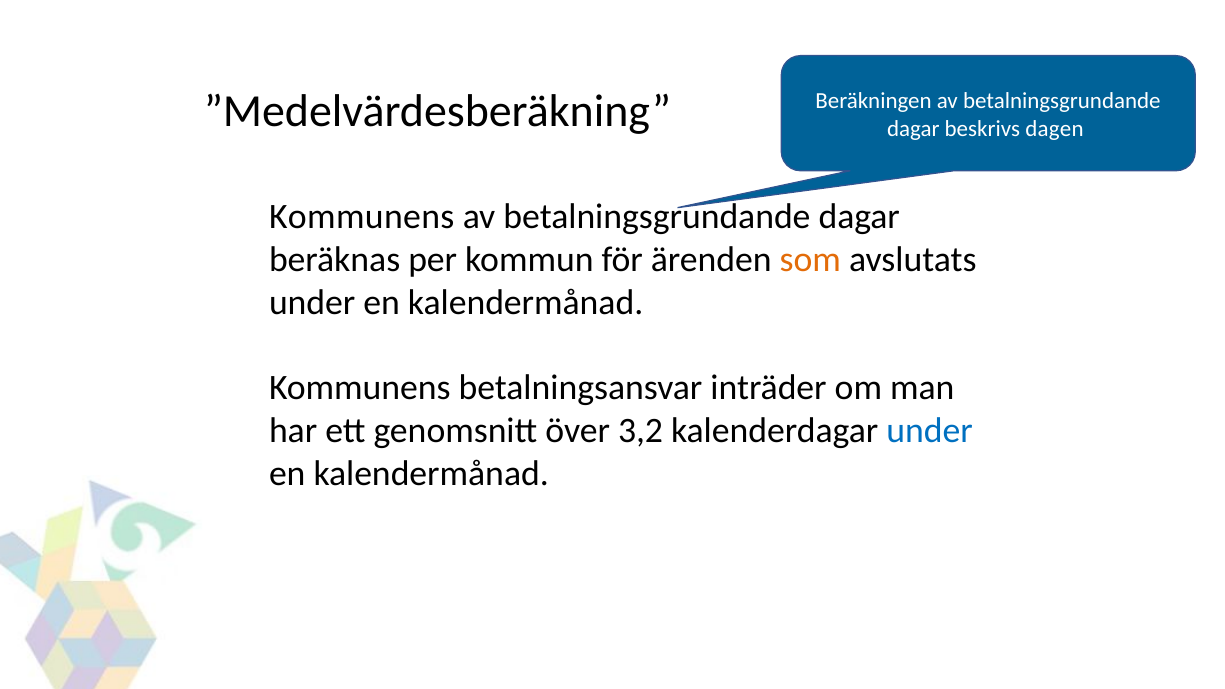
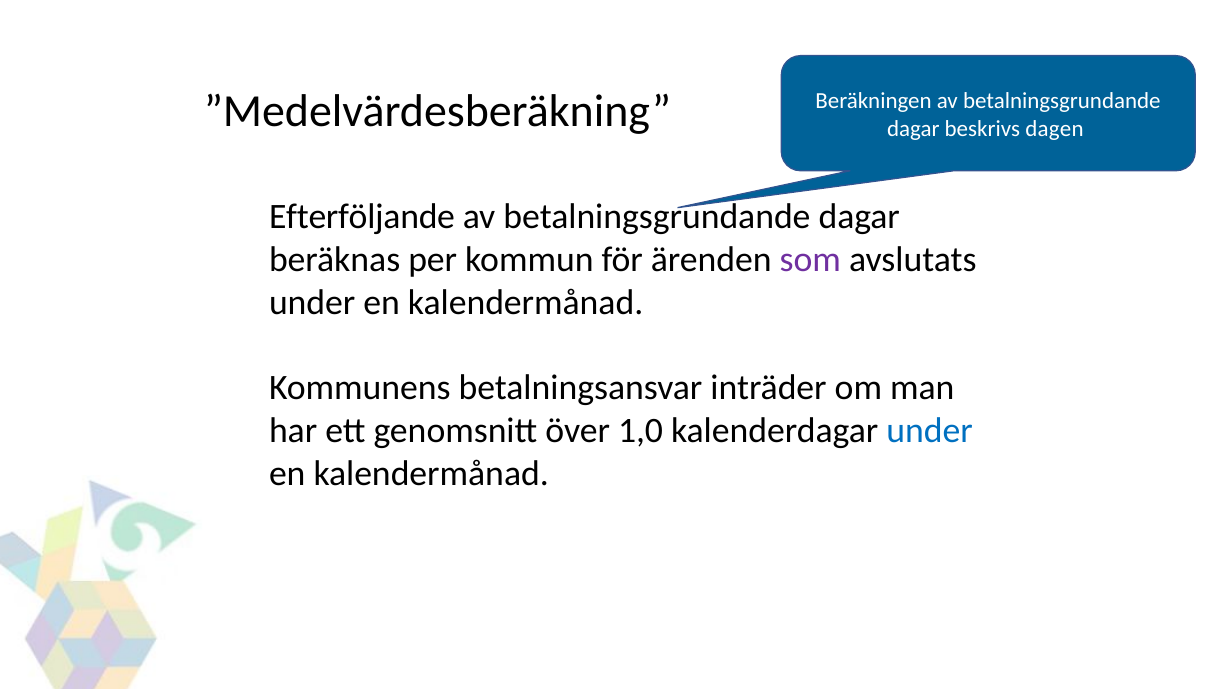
Kommunens at (362, 217): Kommunens -> Efterföljande
som colour: orange -> purple
3,2: 3,2 -> 1,0
